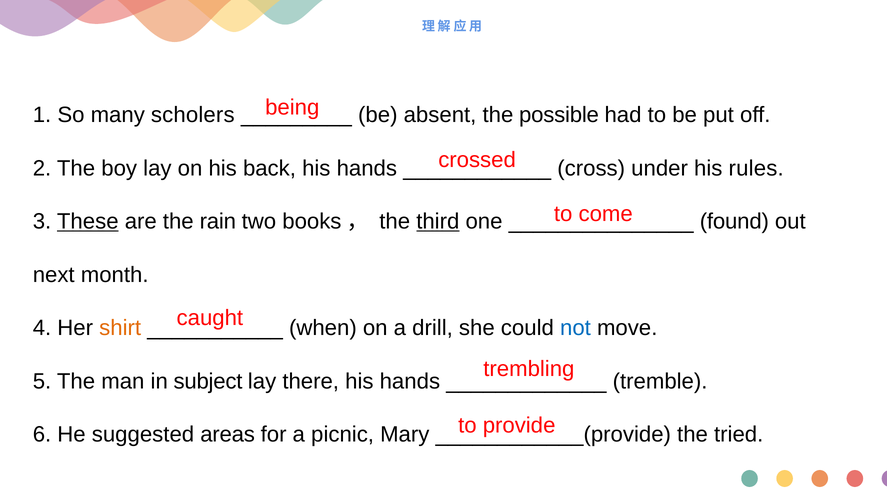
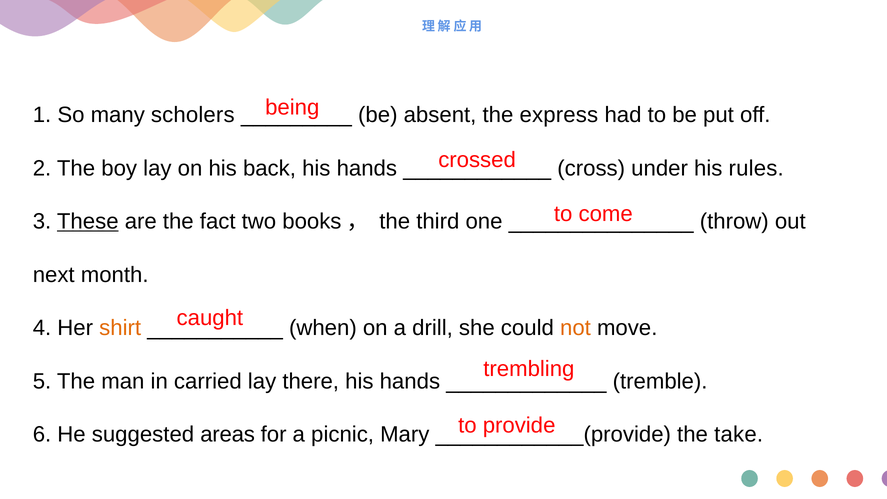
possible: possible -> express
rain: rain -> fact
third underline: present -> none
found: found -> throw
not colour: blue -> orange
subject: subject -> carried
tried: tried -> take
